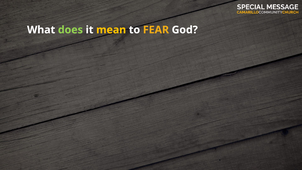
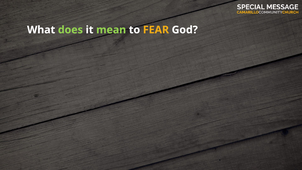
mean colour: yellow -> light green
